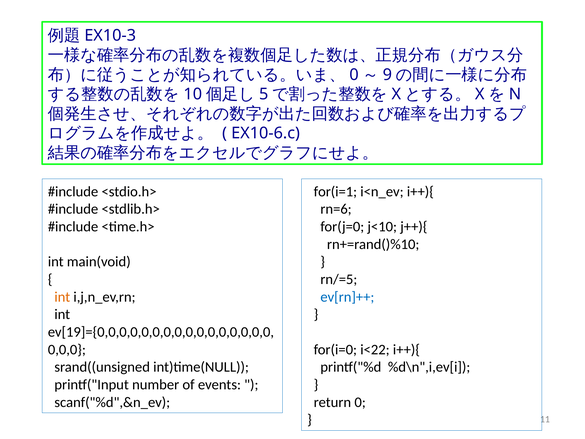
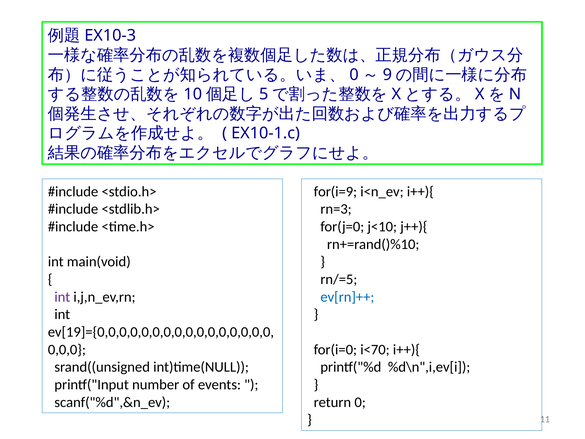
EX10-6.c: EX10-6.c -> EX10-1.c
for(i=1: for(i=1 -> for(i=9
rn=6: rn=6 -> rn=3
int at (62, 297) colour: orange -> purple
i<22: i<22 -> i<70
